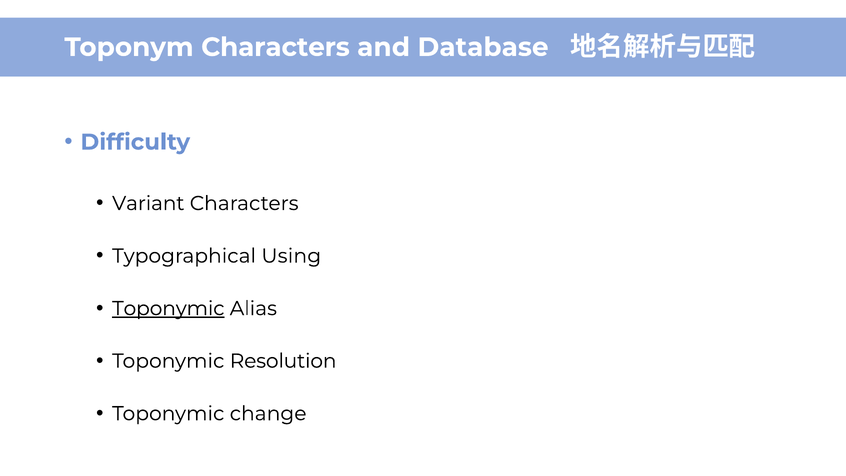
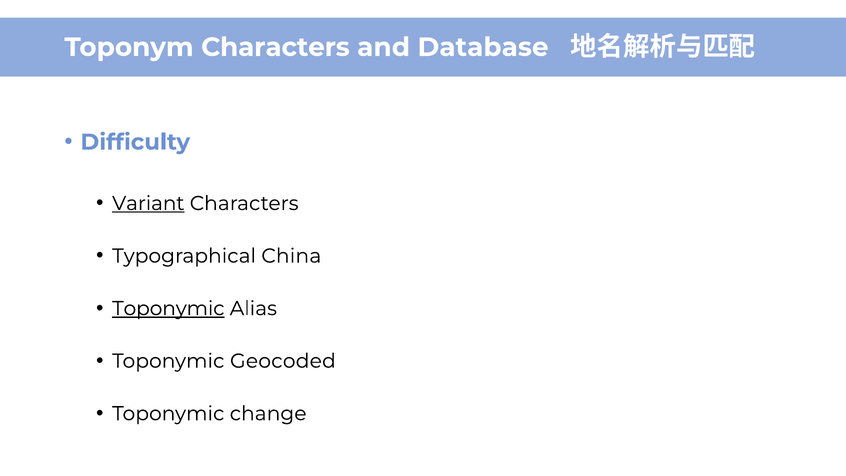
Variant underline: none -> present
Using: Using -> China
Resolution: Resolution -> Geocoded
